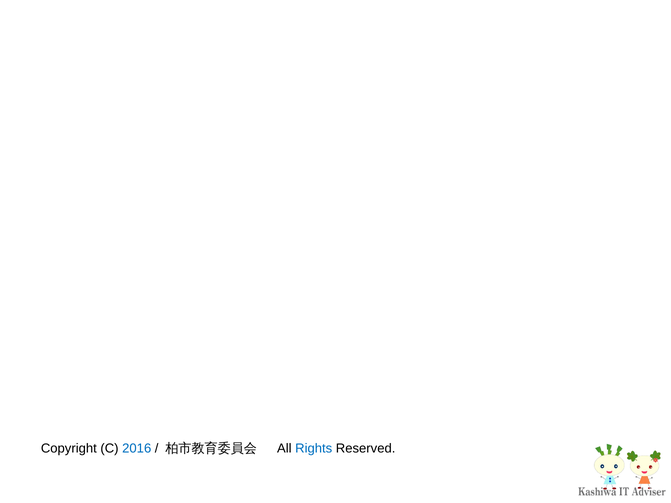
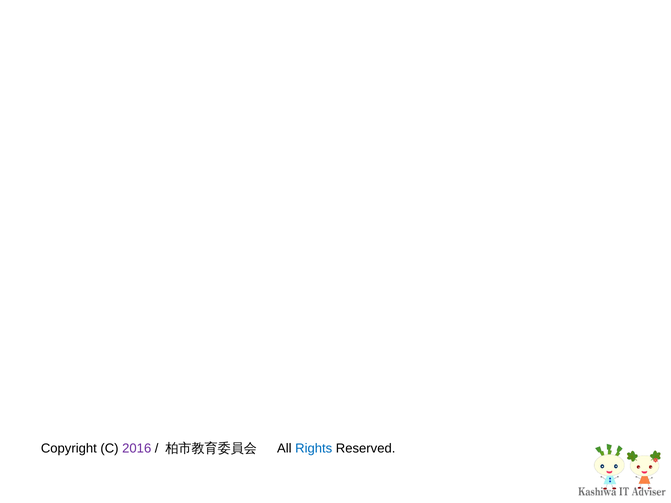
2016 colour: blue -> purple
